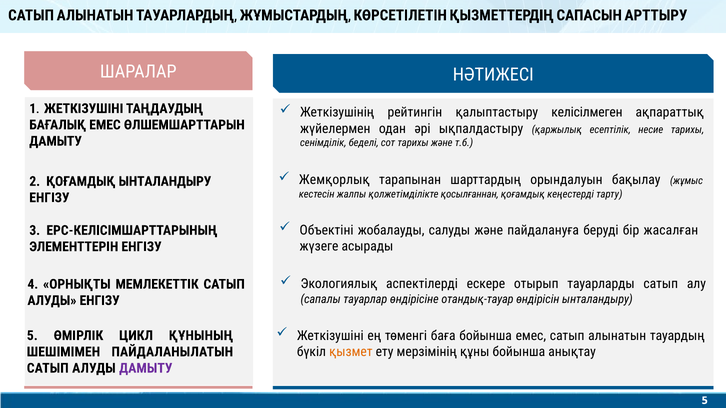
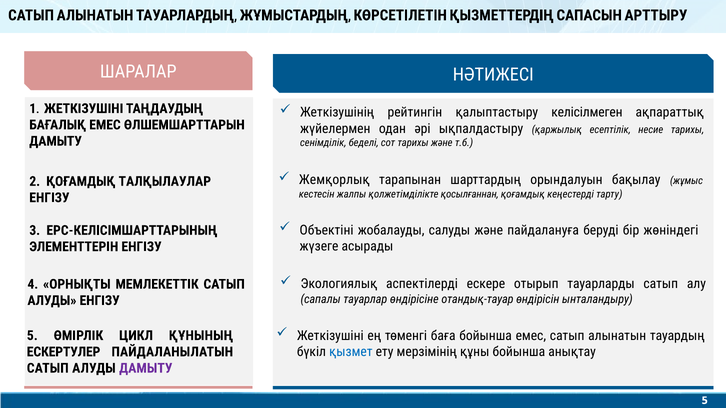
ҚОҒАМДЫҚ ЫНТАЛАНДЫРУ: ЫНТАЛАНДЫРУ -> ТАЛҚЫЛАУЛАР
жасалған: жасалған -> жөніндегі
қызмет colour: orange -> blue
ШЕШІМІМЕН: ШЕШІМІМЕН -> ЕСКЕРТУЛЕР
